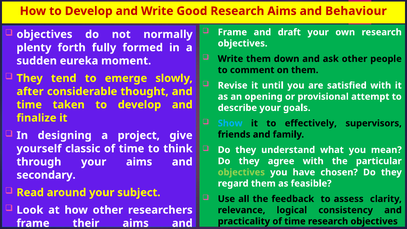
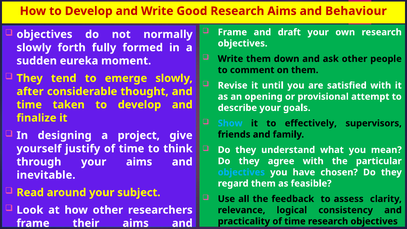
plenty at (34, 48): plenty -> slowly
classic: classic -> justify
objectives at (241, 172) colour: light green -> light blue
secondary: secondary -> inevitable
